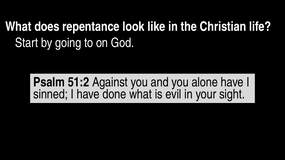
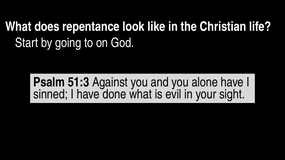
51:2: 51:2 -> 51:3
